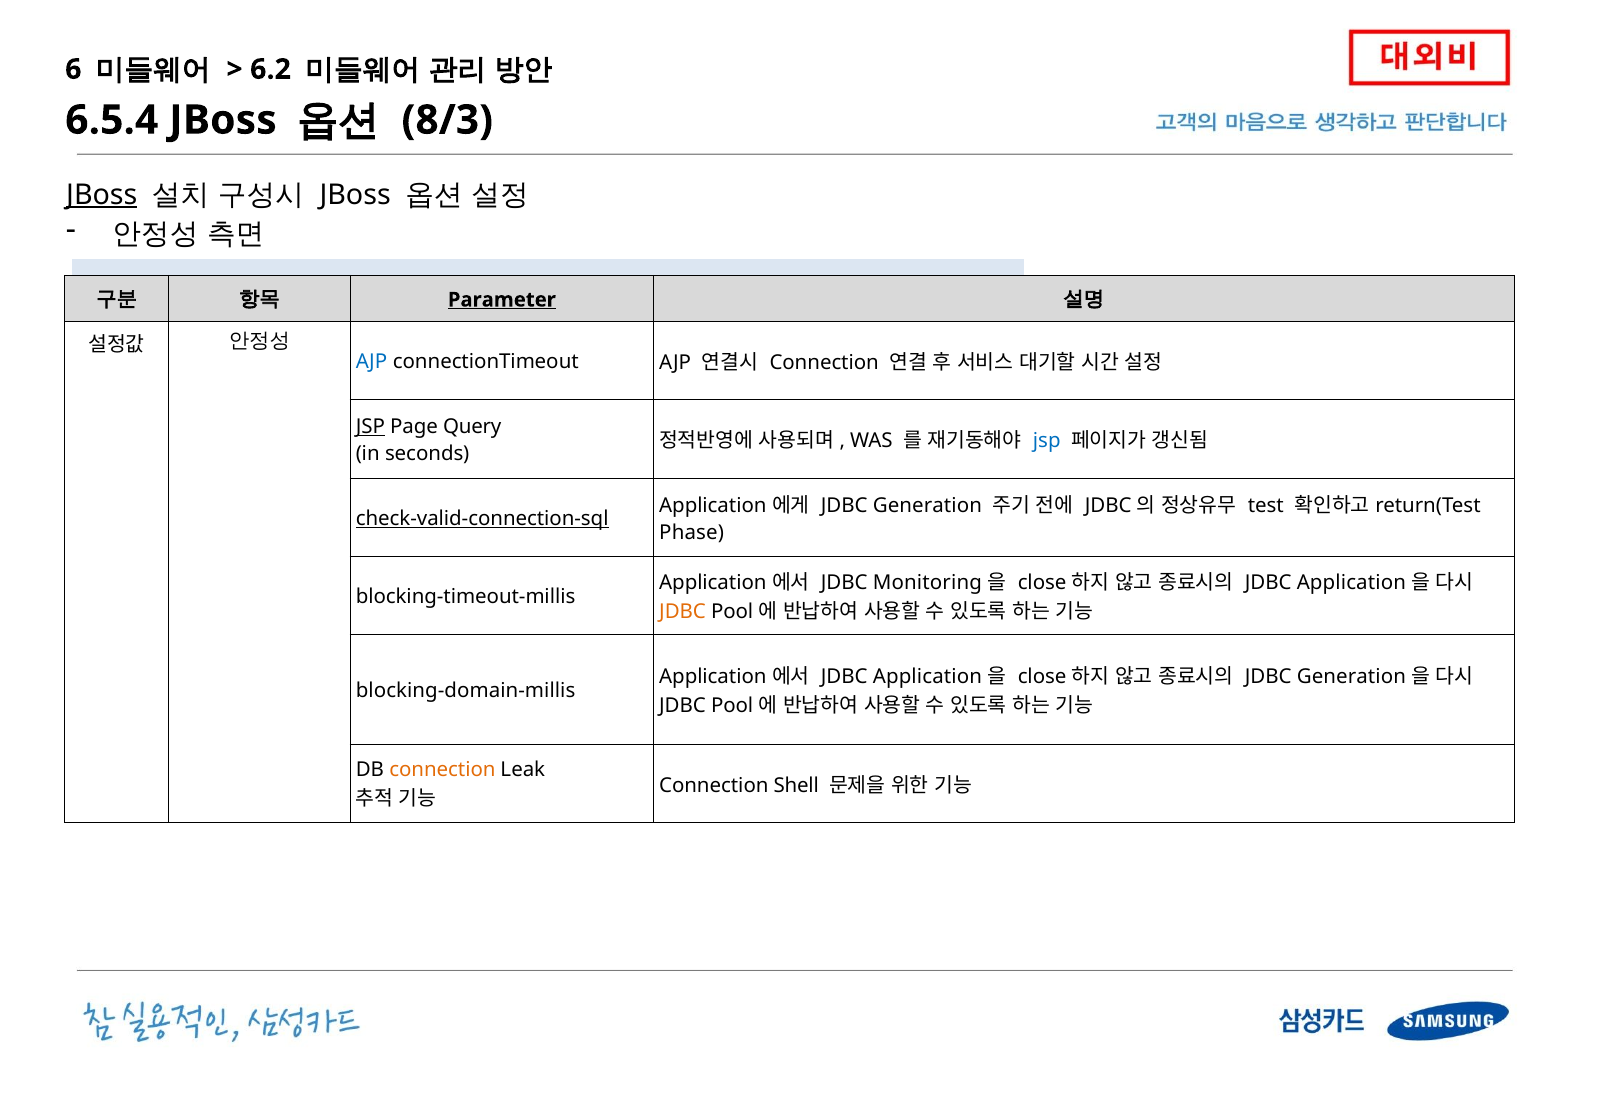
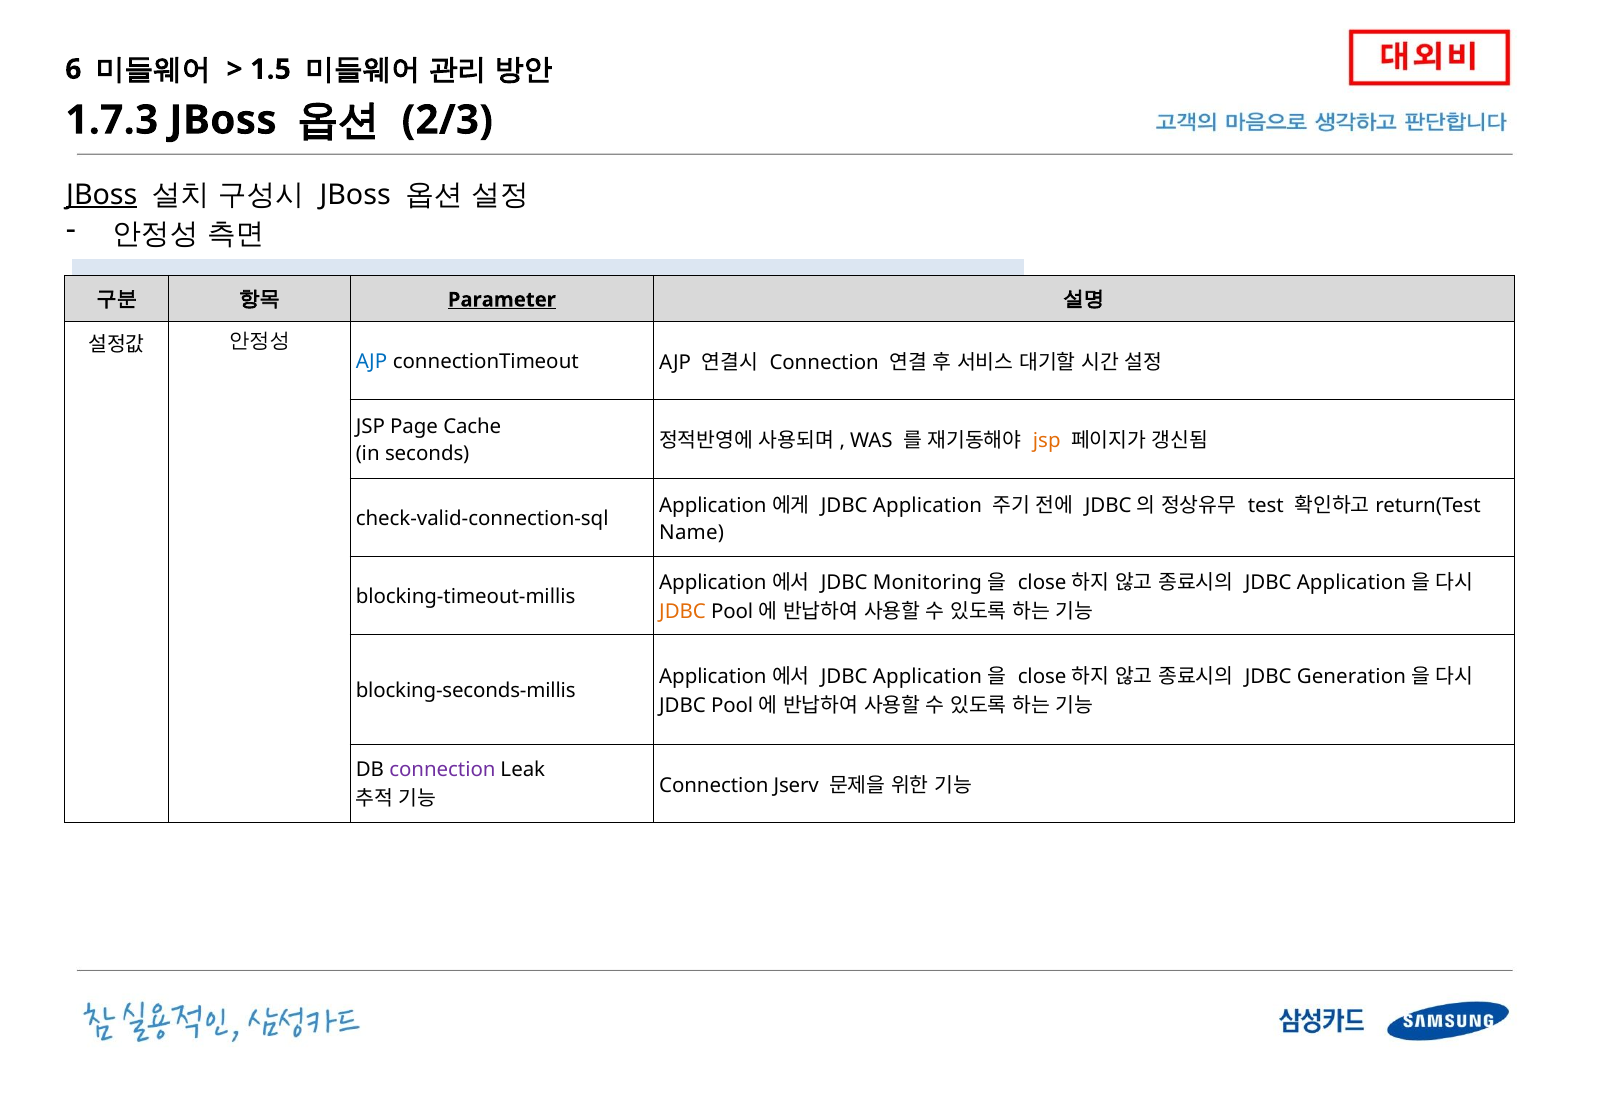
6.2: 6.2 -> 1.5
6.5.4: 6.5.4 -> 1.7.3
8/3: 8/3 -> 2/3
JSP at (370, 427) underline: present -> none
Query: Query -> Cache
jsp at (1047, 441) colour: blue -> orange
Generation at (927, 506): Generation -> Application
check-valid-connection-sql underline: present -> none
Phase: Phase -> Name
blocking-domain-millis: blocking-domain-millis -> blocking-seconds-millis
connection at (442, 770) colour: orange -> purple
Shell: Shell -> Jserv
